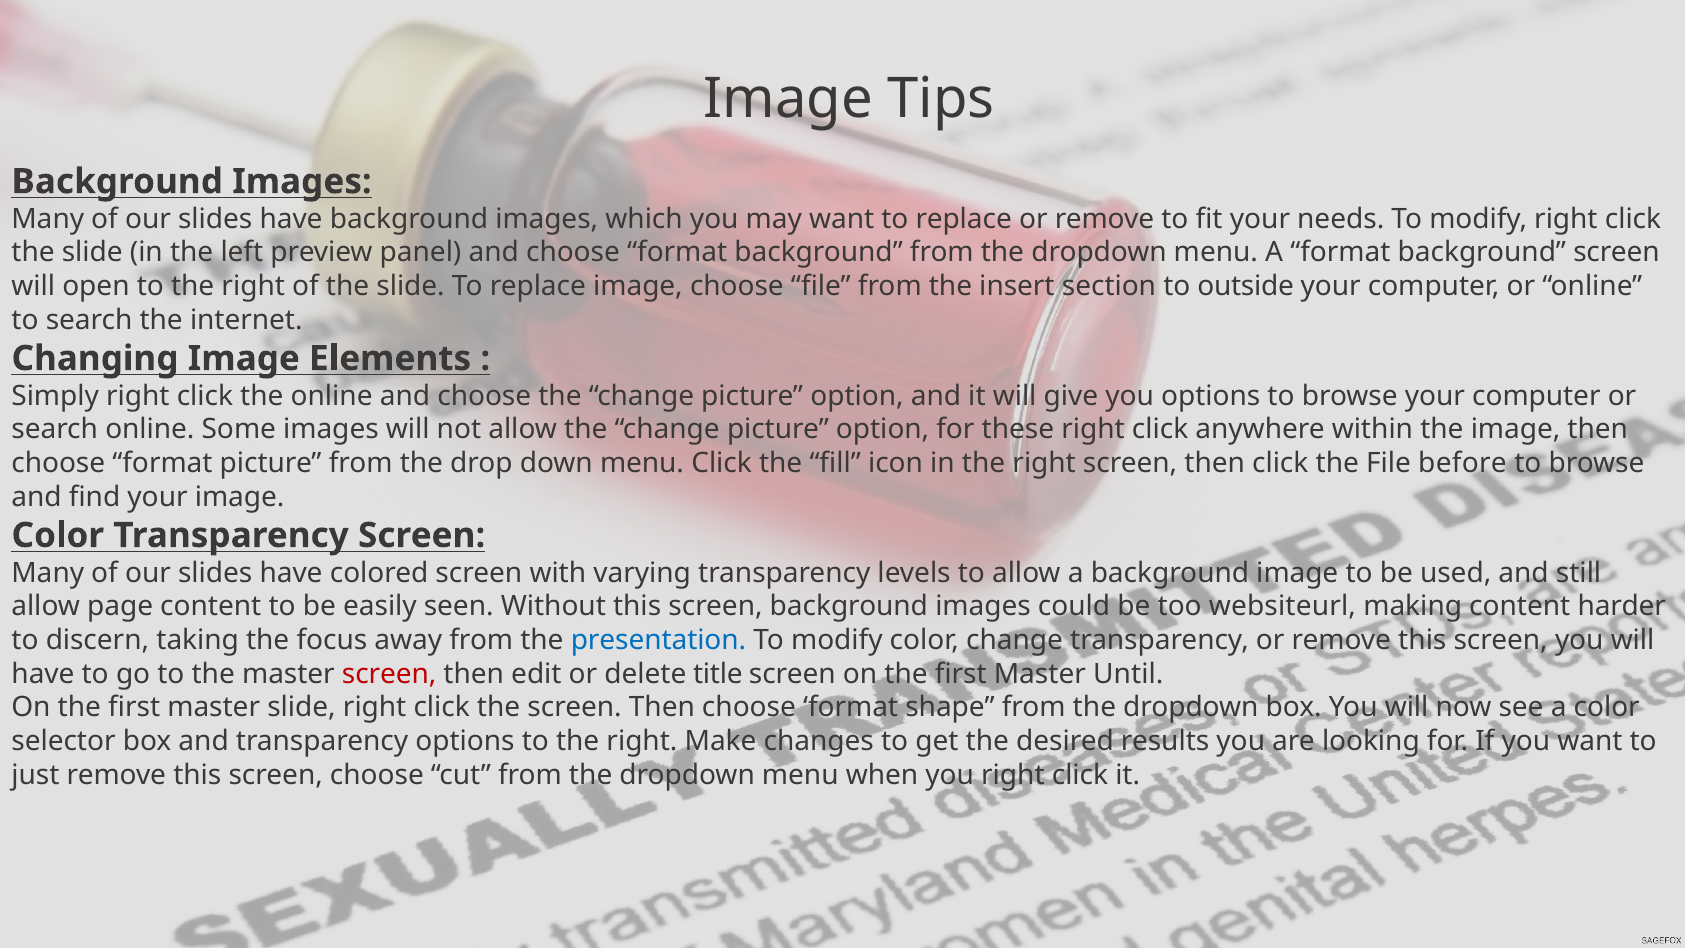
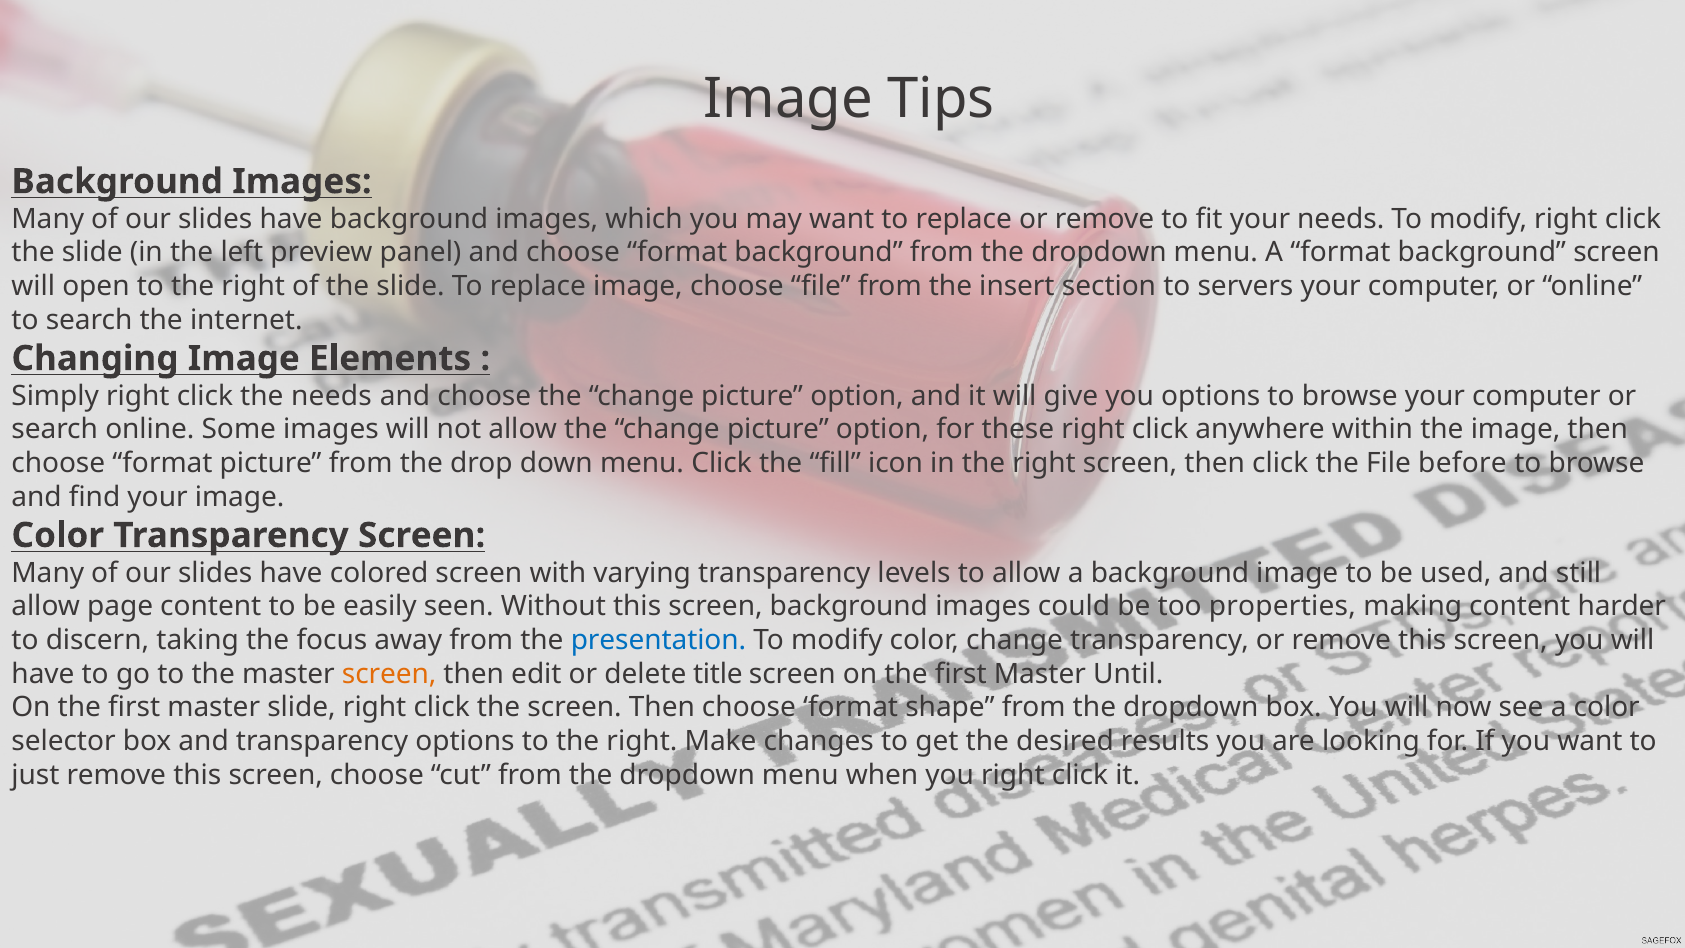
outside: outside -> servers
the online: online -> needs
websiteurl: websiteurl -> properties
screen at (389, 674) colour: red -> orange
